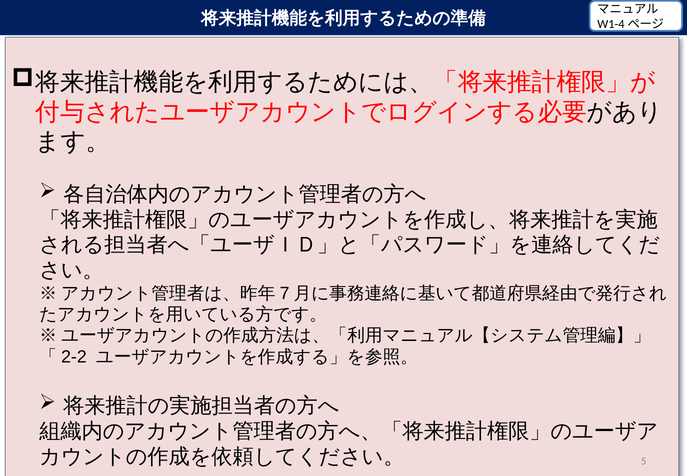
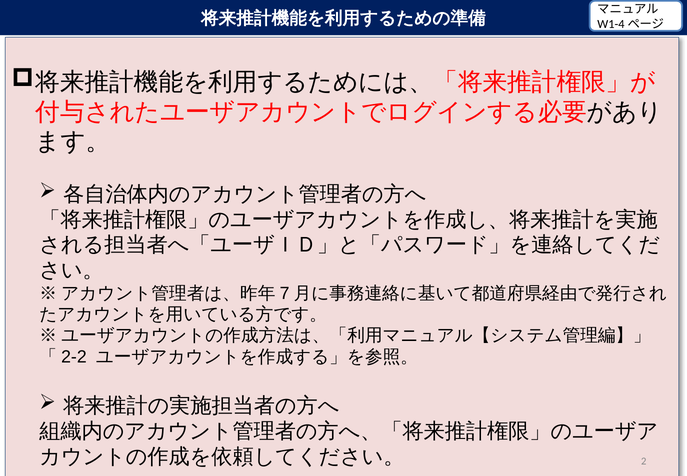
5: 5 -> 2
